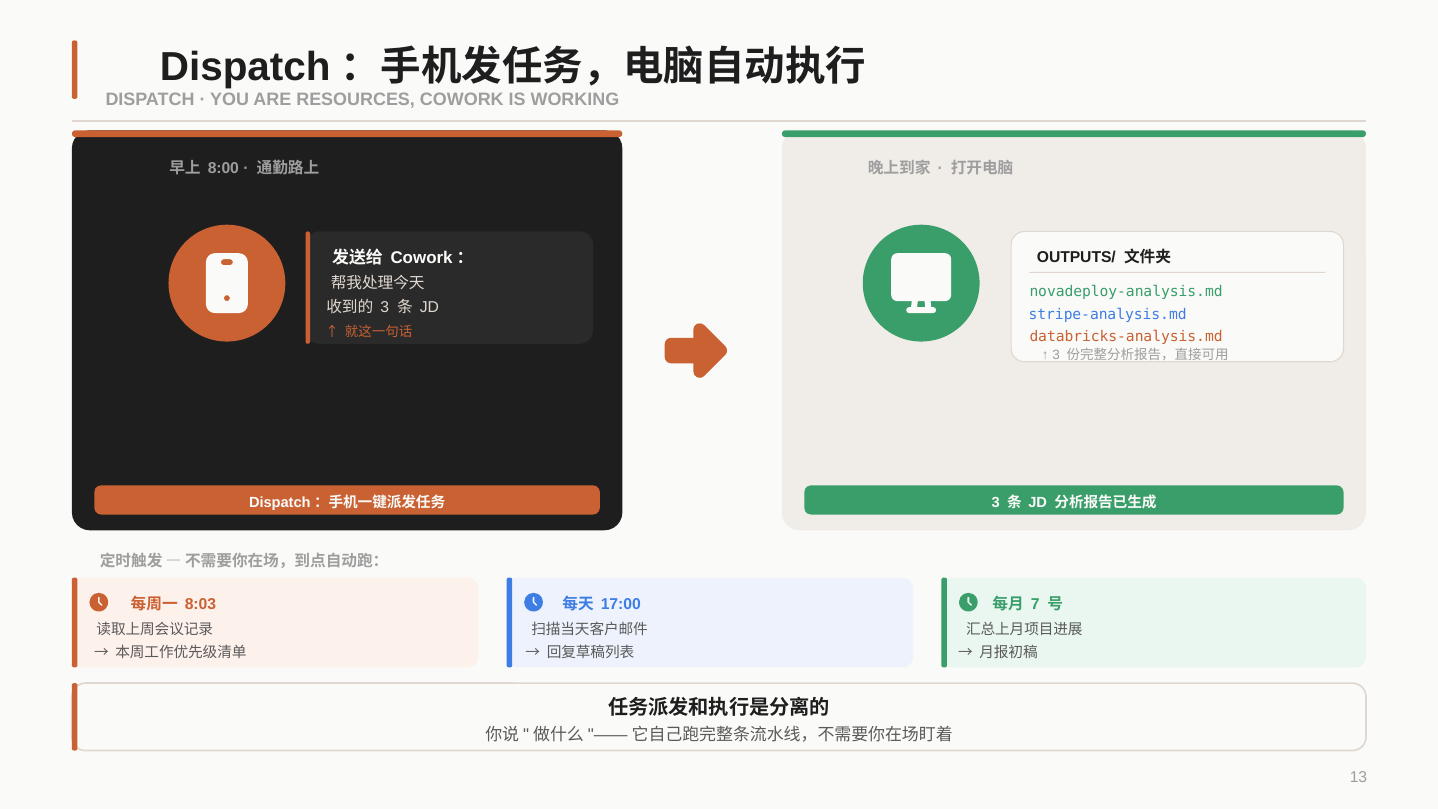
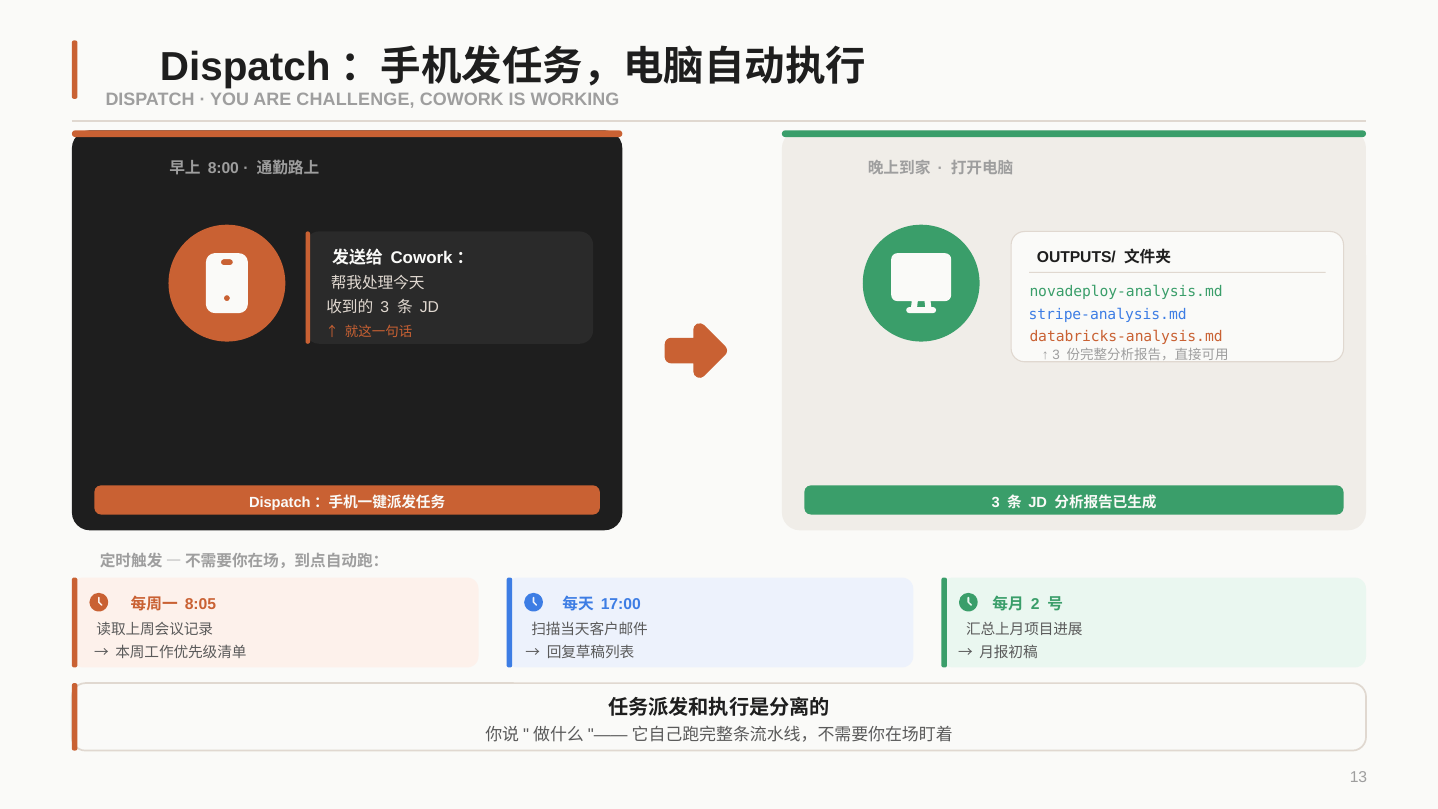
RESOURCES: RESOURCES -> CHALLENGE
8:03: 8:03 -> 8:05
7: 7 -> 2
